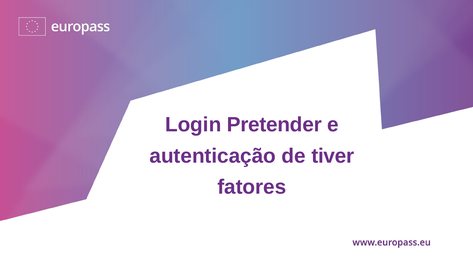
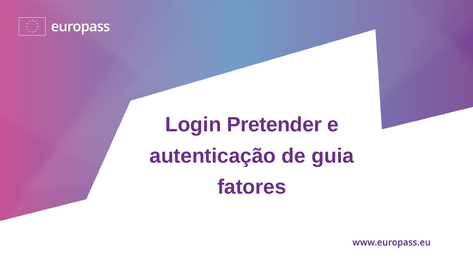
tiver: tiver -> guia
